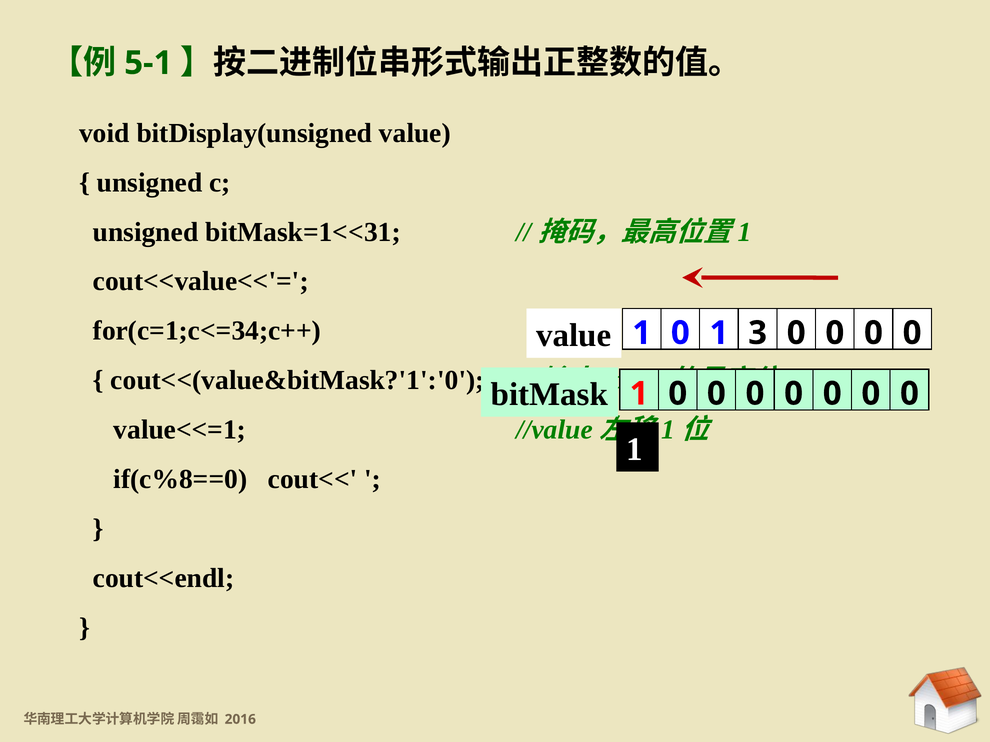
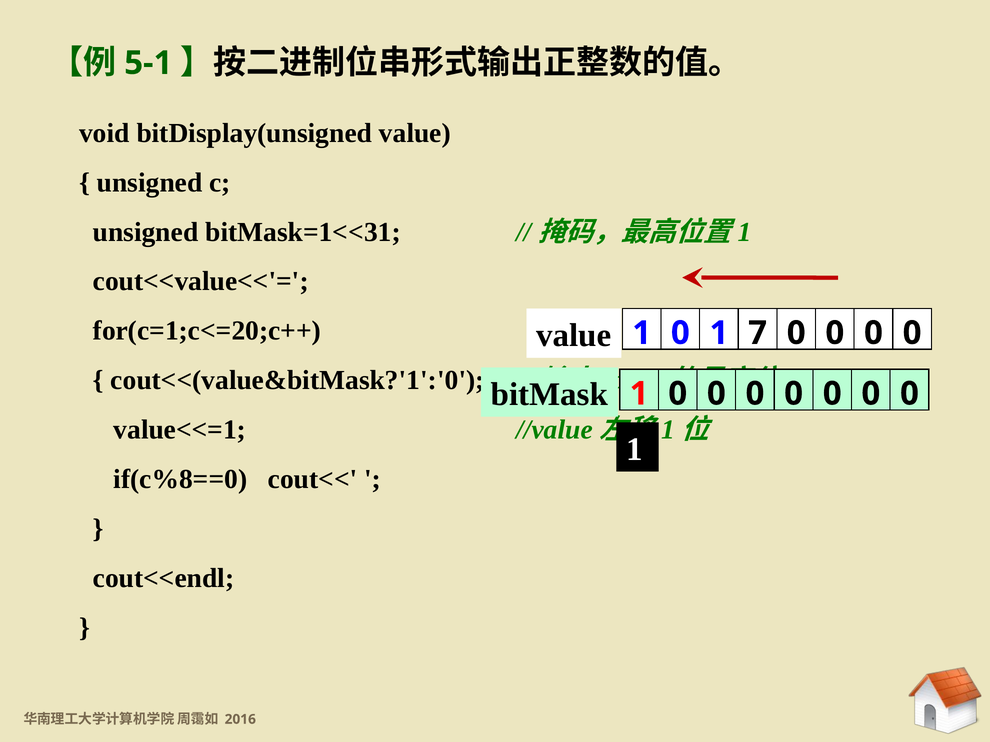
for(c=1;c<=34;c++: for(c=1;c<=34;c++ -> for(c=1;c<=20;c++
3: 3 -> 7
